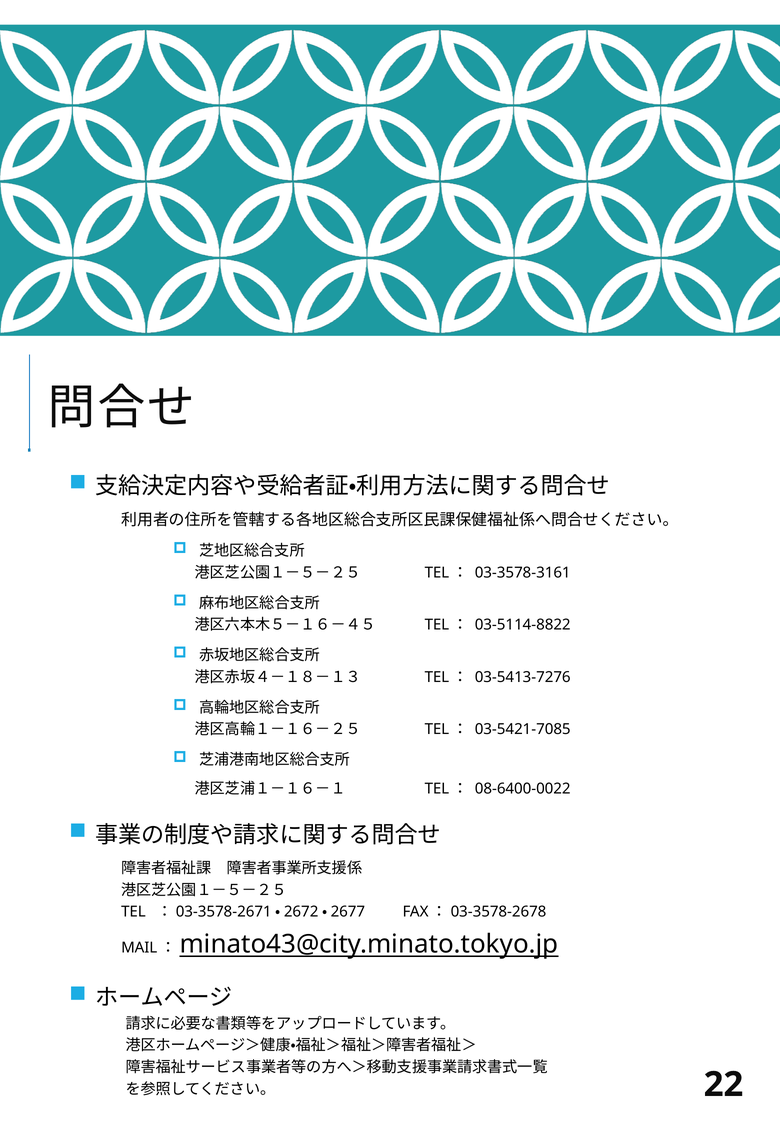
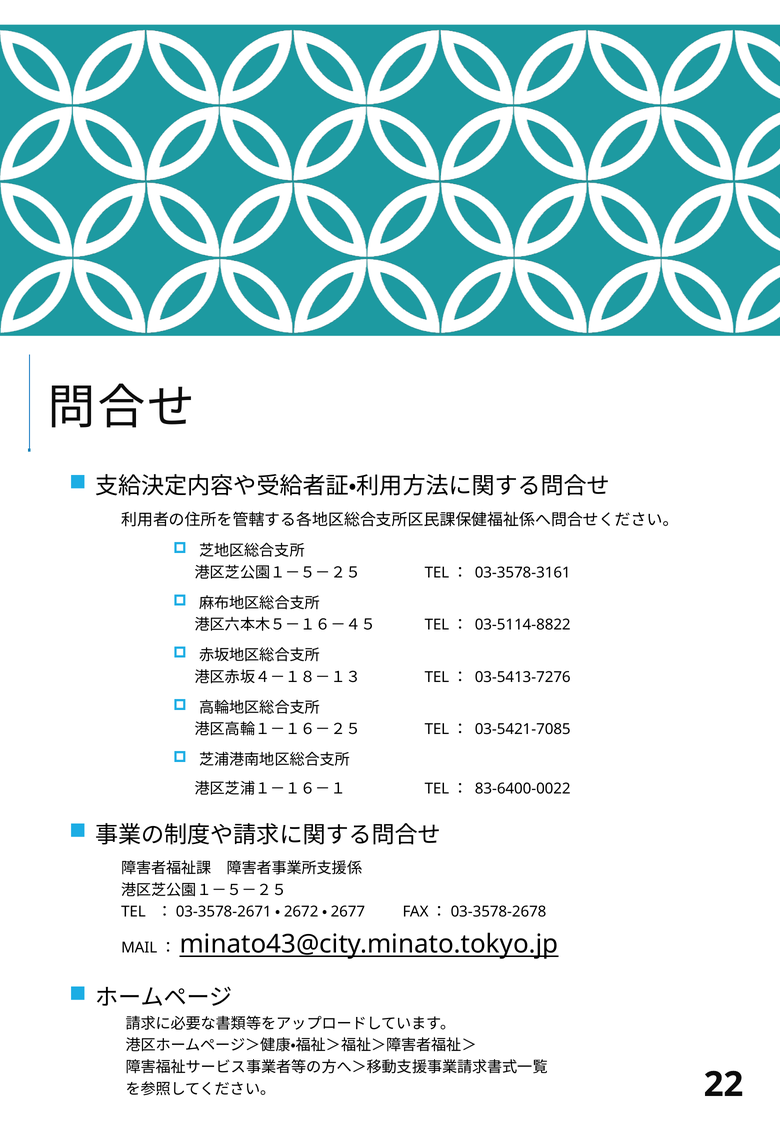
08-6400-0022: 08-6400-0022 -> 83-6400-0022
